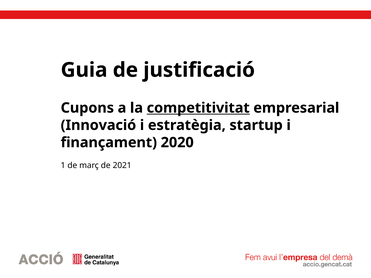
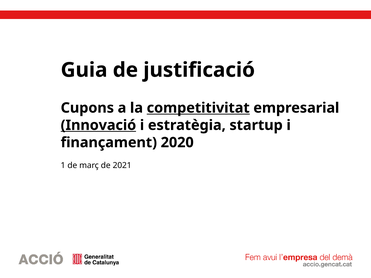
Innovació underline: none -> present
